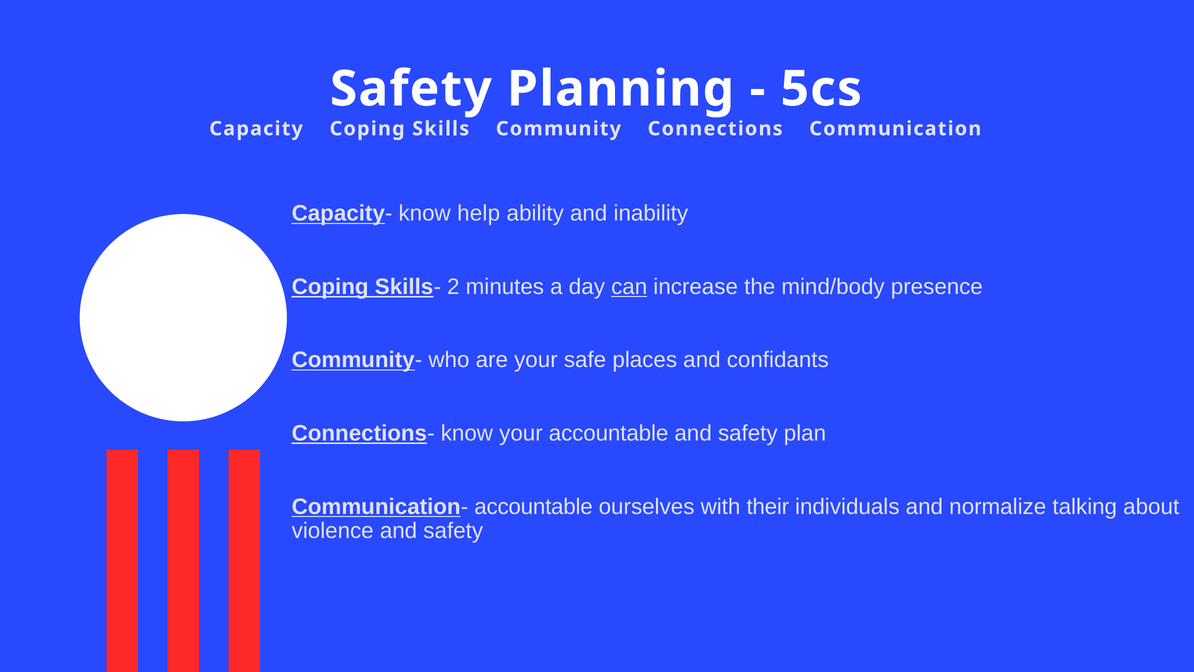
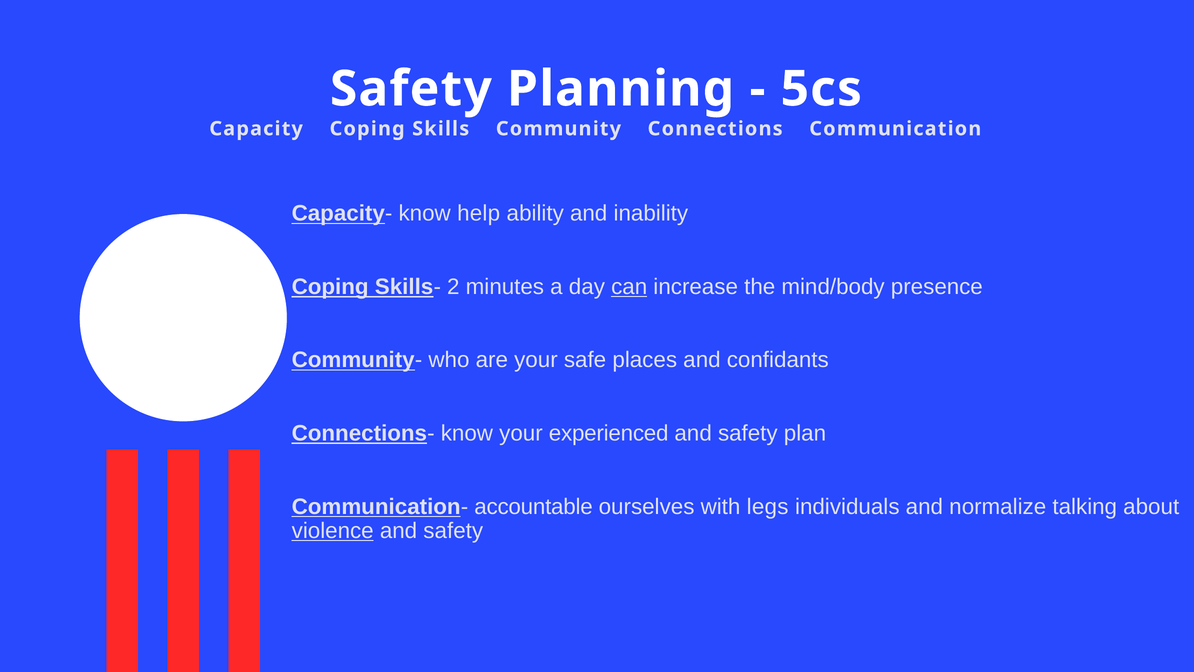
your accountable: accountable -> experienced
their: their -> legs
violence underline: none -> present
